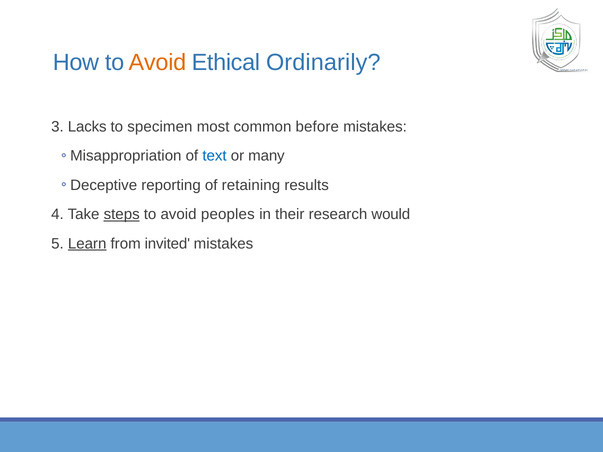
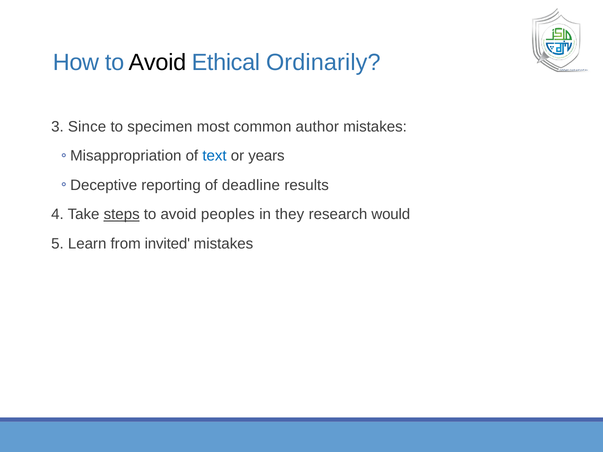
Avoid at (157, 63) colour: orange -> black
Lacks: Lacks -> Since
before: before -> author
many: many -> years
retaining: retaining -> deadline
their: their -> they
Learn underline: present -> none
